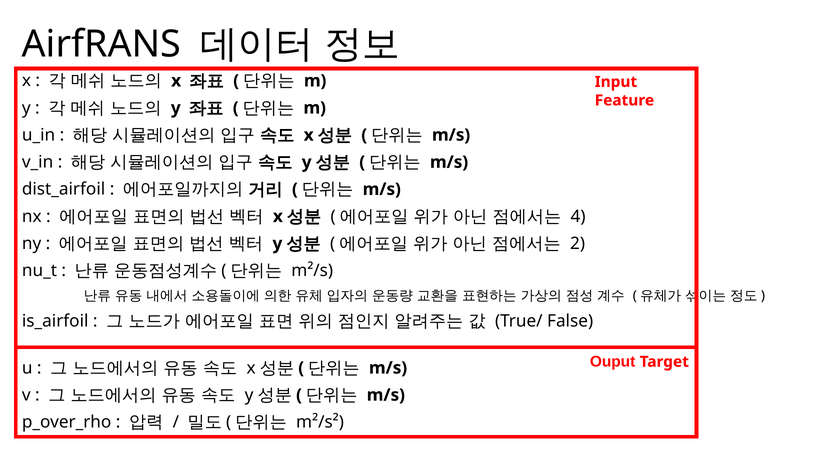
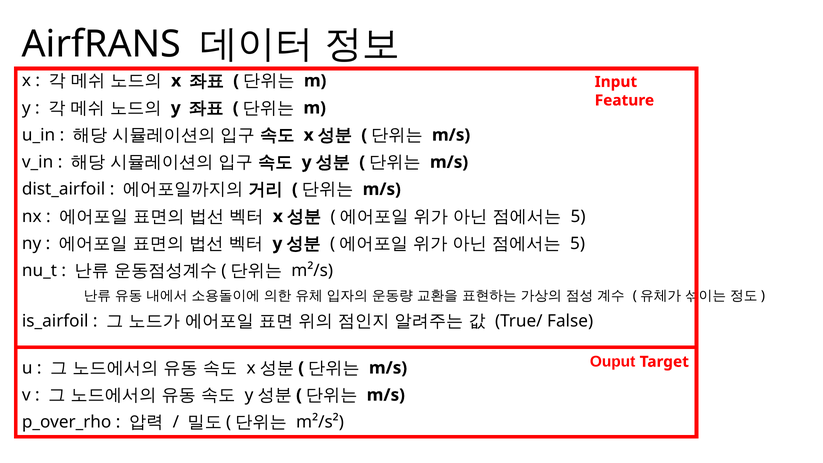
4 at (578, 216): 4 -> 5
2 at (578, 243): 2 -> 5
